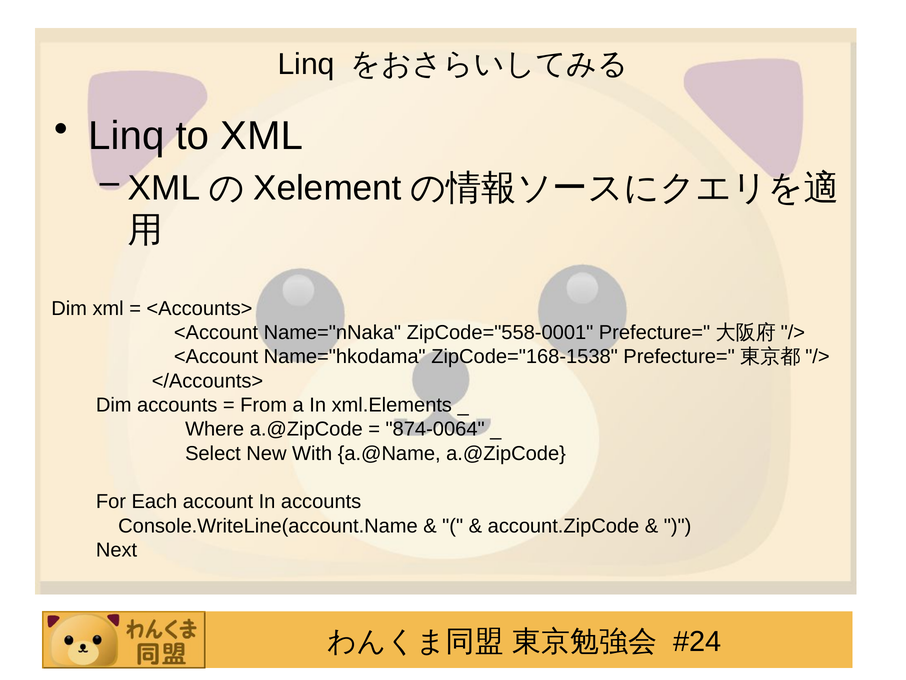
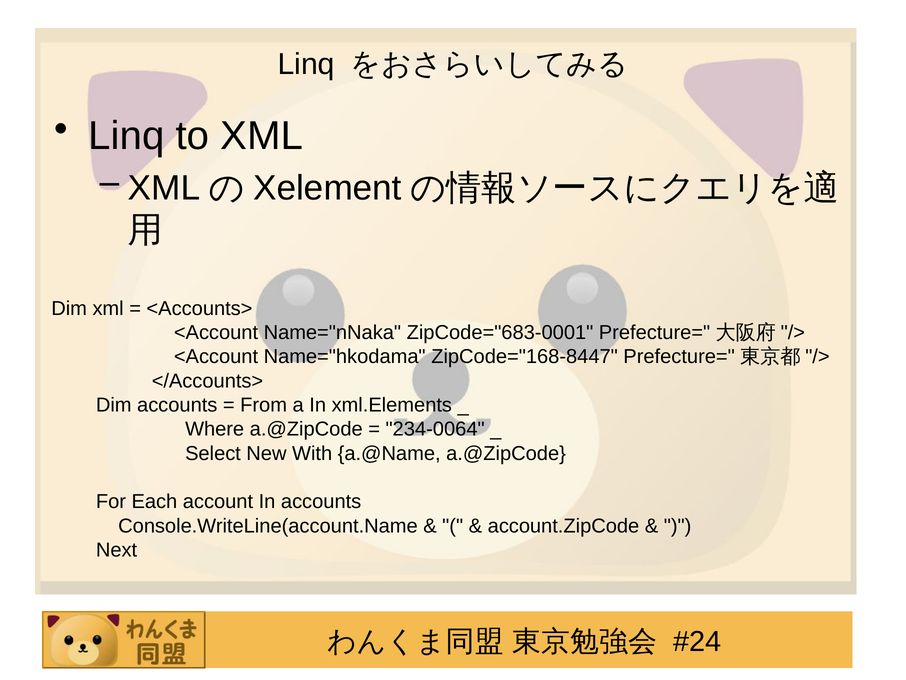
ZipCode="558-0001: ZipCode="558-0001 -> ZipCode="683-0001
ZipCode="168-1538: ZipCode="168-1538 -> ZipCode="168-8447
874-0064: 874-0064 -> 234-0064
